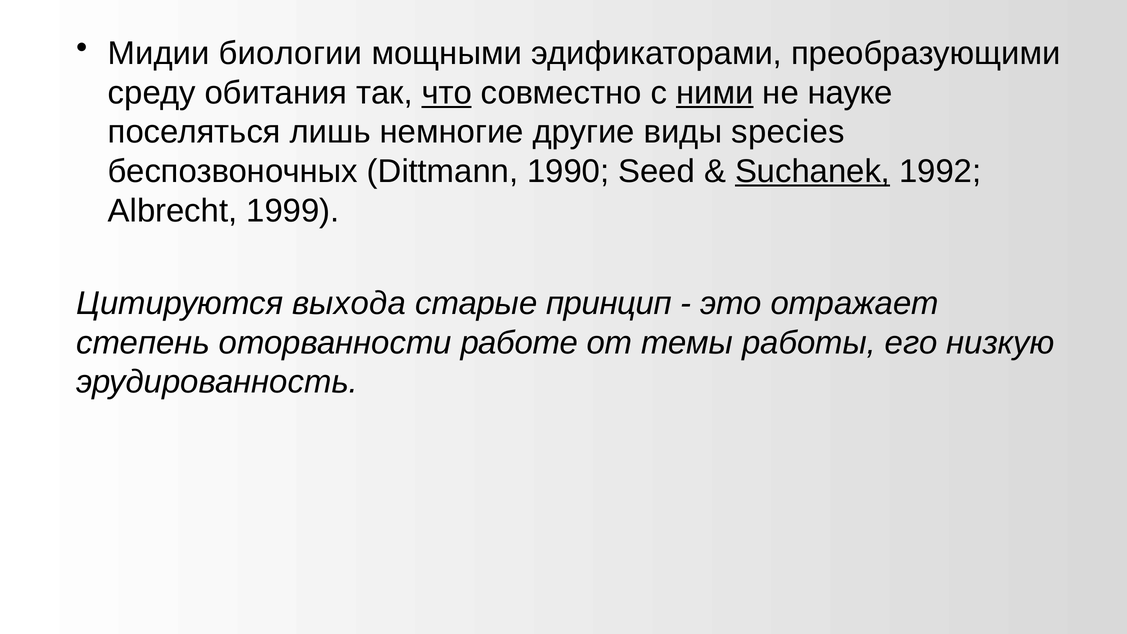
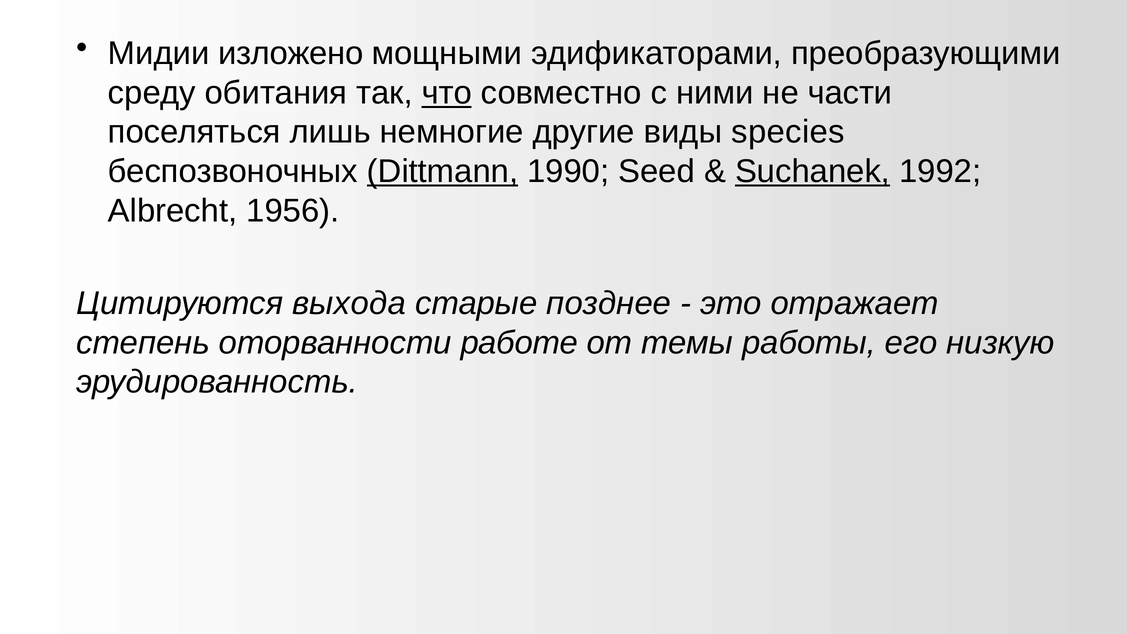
биологии: биологии -> изложено
ними underline: present -> none
науке: науке -> части
Dittmann underline: none -> present
1999: 1999 -> 1956
принцип: принцип -> позднее
